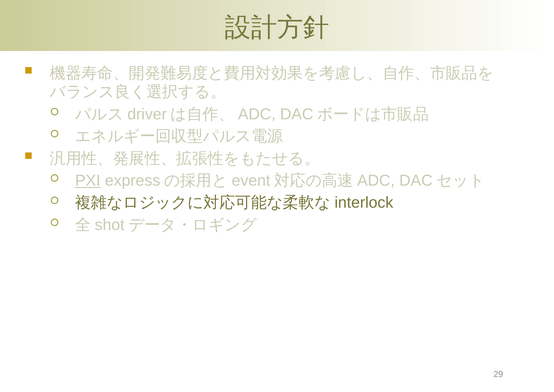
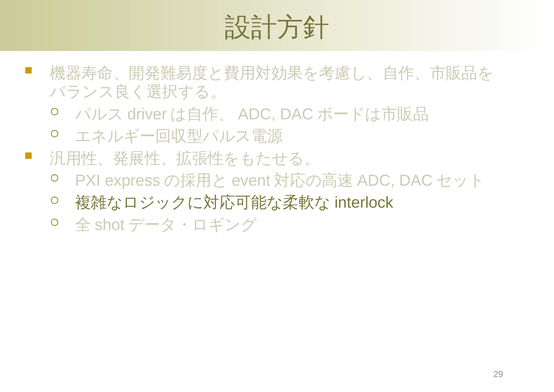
PXI underline: present -> none
